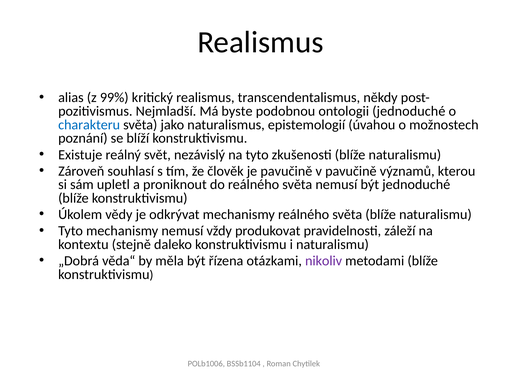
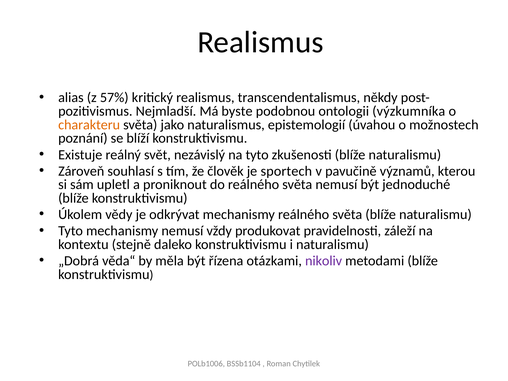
99%: 99% -> 57%
ontologii jednoduché: jednoduché -> výzkumníka
charakteru colour: blue -> orange
je pavučině: pavučině -> sportech
